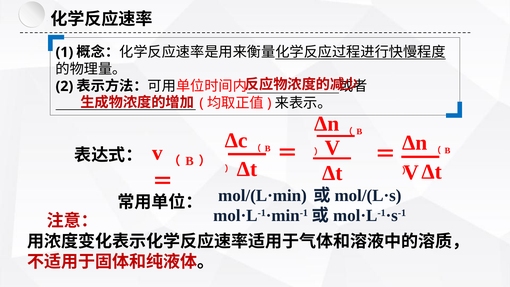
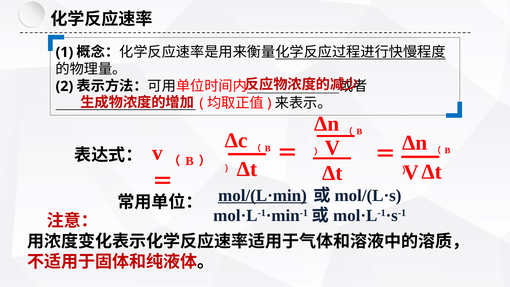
mol/(L·min underline: none -> present
